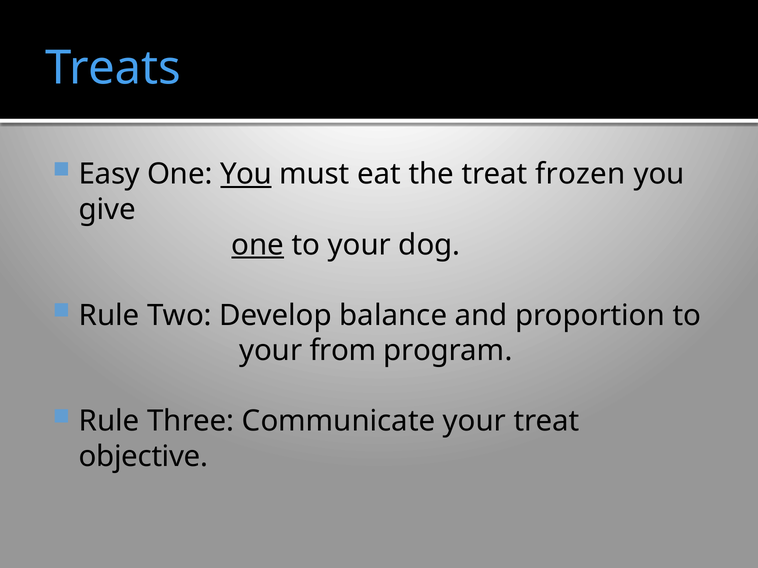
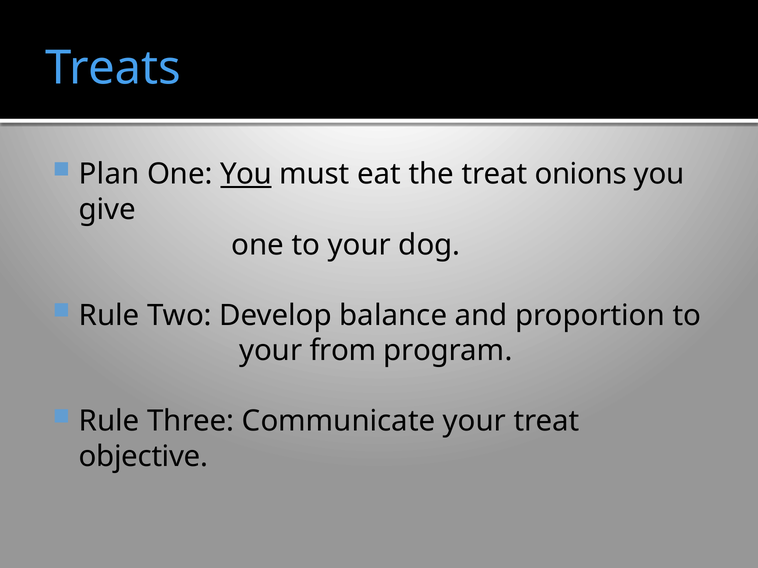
Easy: Easy -> Plan
frozen: frozen -> onions
one at (258, 245) underline: present -> none
